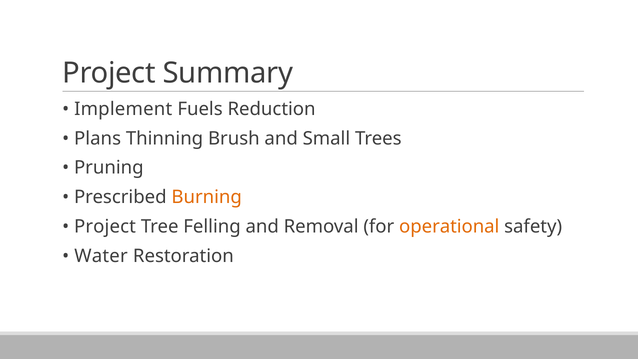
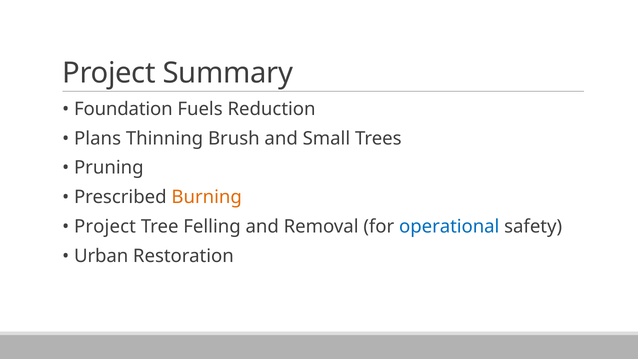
Implement: Implement -> Foundation
operational colour: orange -> blue
Water: Water -> Urban
